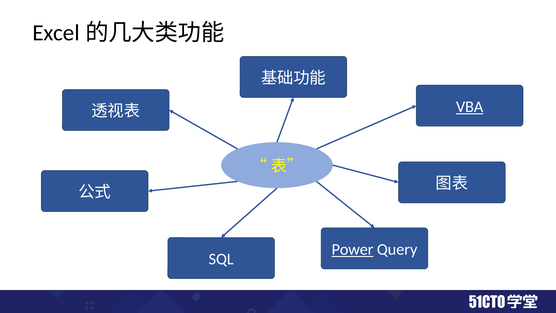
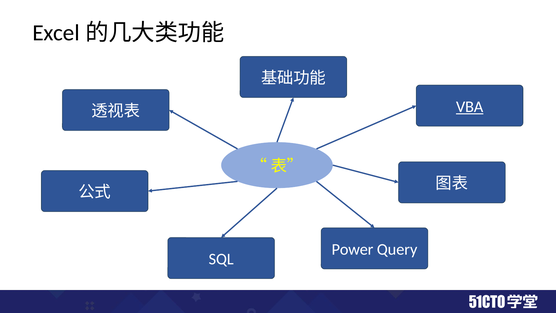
Power underline: present -> none
